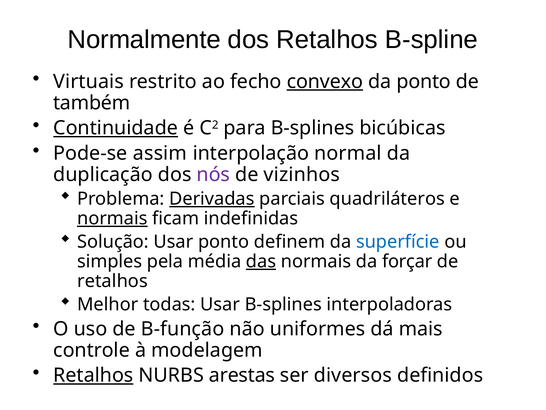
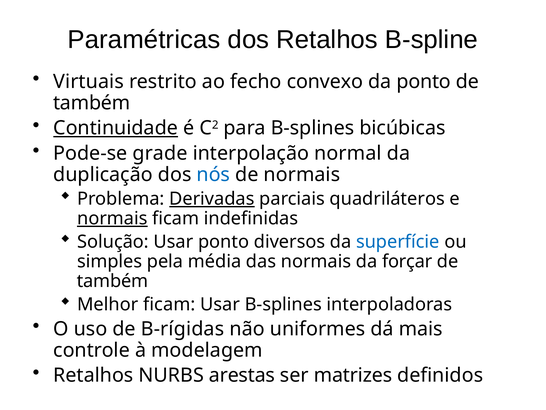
Normalmente: Normalmente -> Paramétricas
convexo underline: present -> none
assim: assim -> grade
nós colour: purple -> blue
de vizinhos: vizinhos -> normais
definem: definem -> diversos
das underline: present -> none
retalhos at (112, 281): retalhos -> também
Melhor todas: todas -> ficam
B-função: B-função -> B-rígidas
Retalhos at (93, 375) underline: present -> none
diversos: diversos -> matrizes
